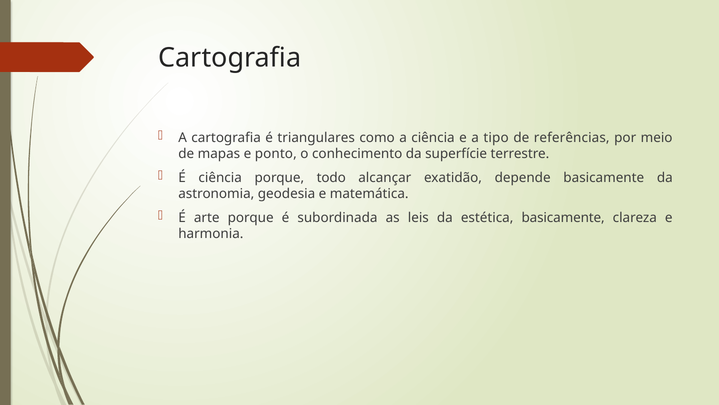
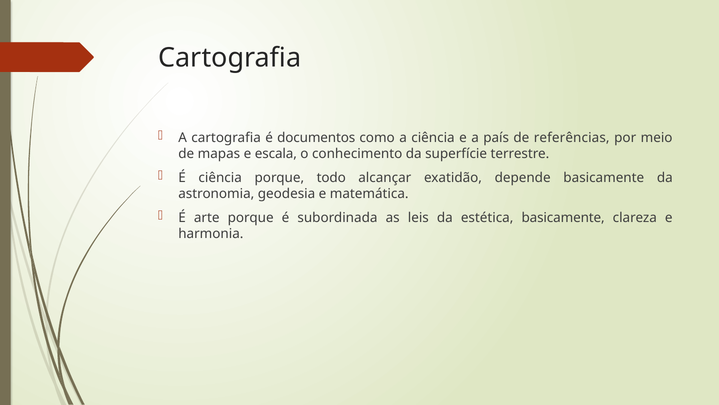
triangulares: triangulares -> documentos
tipo: tipo -> país
ponto: ponto -> escala
